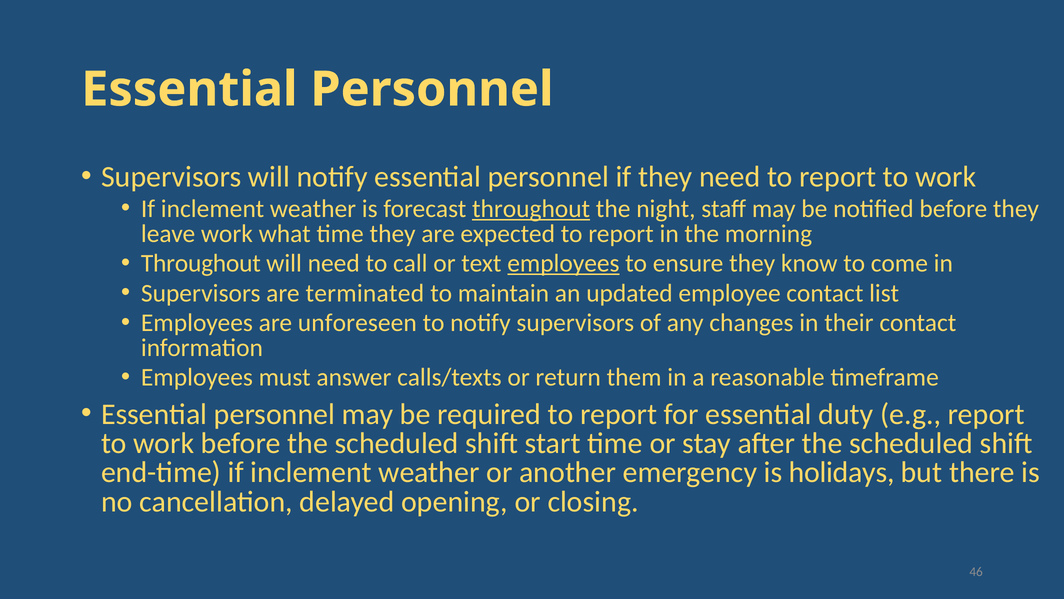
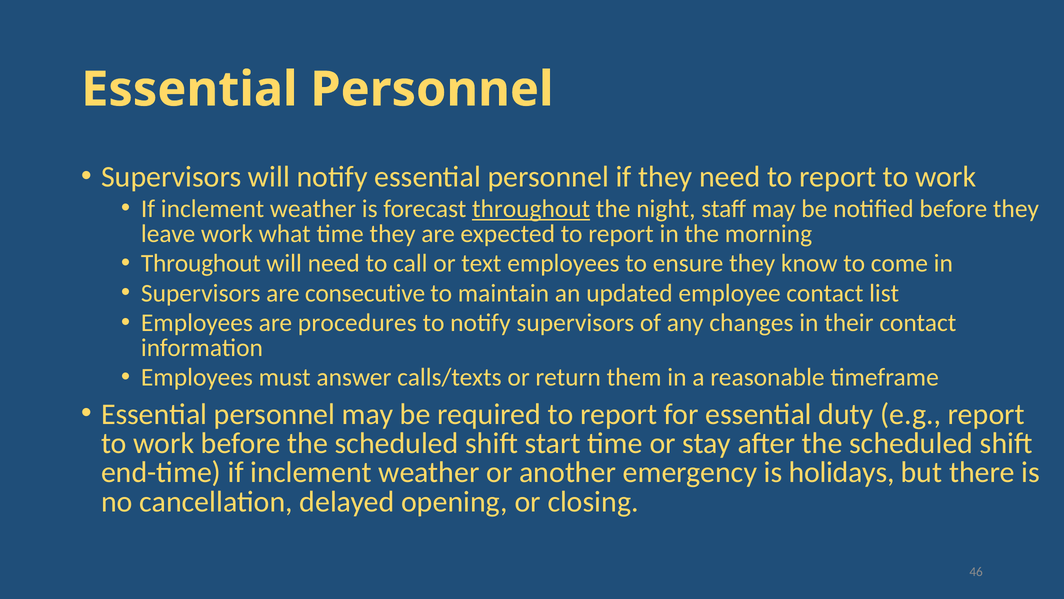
employees at (563, 263) underline: present -> none
terminated: terminated -> consecutive
unforeseen: unforeseen -> procedures
